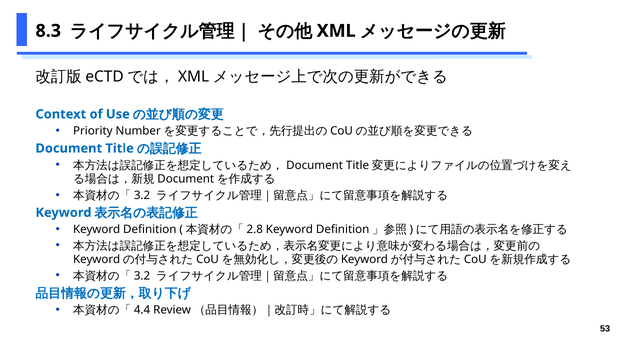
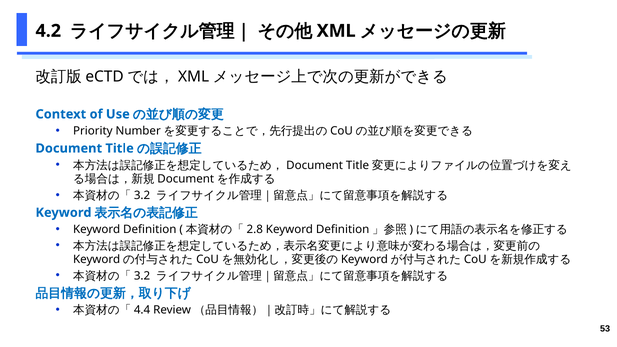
8.3: 8.3 -> 4.2
